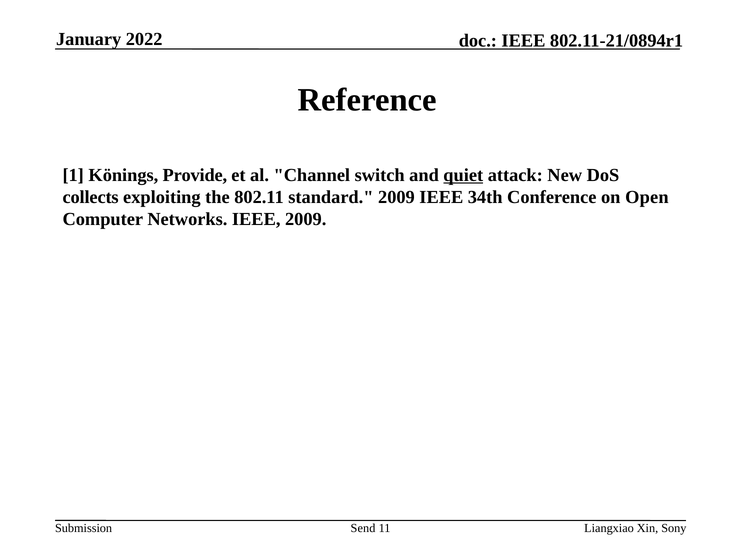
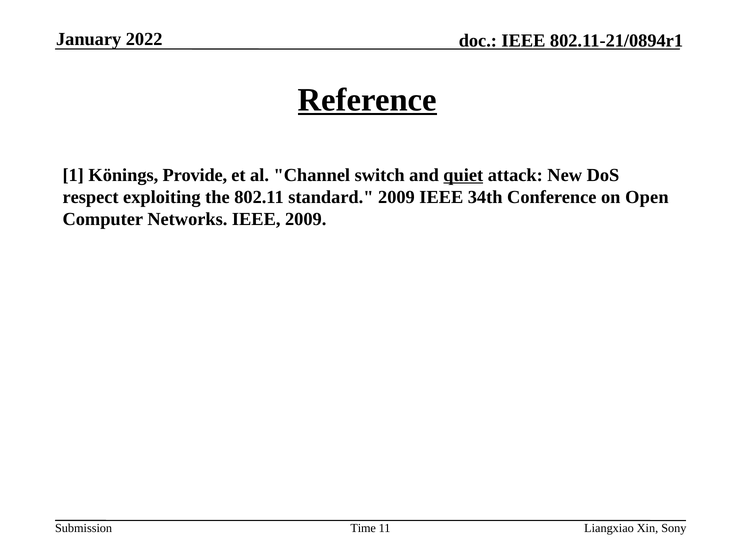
Reference underline: none -> present
collects: collects -> respect
Send: Send -> Time
